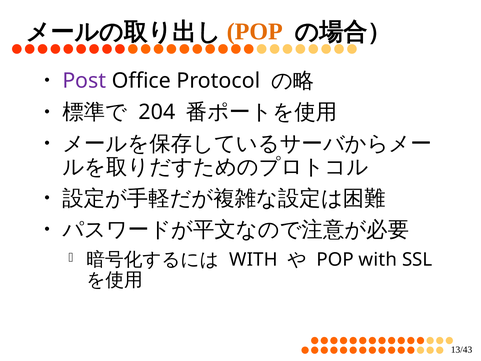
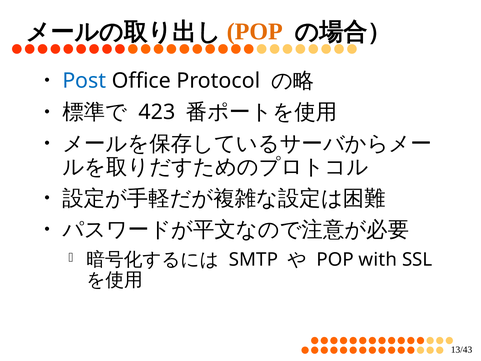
Post colour: purple -> blue
204: 204 -> 423
WITH at (253, 259): WITH -> SMTP
